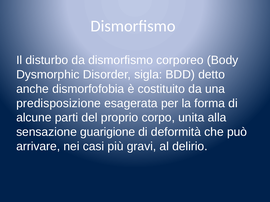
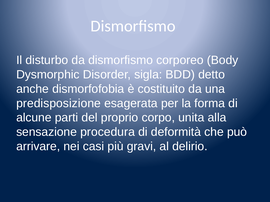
guarigione: guarigione -> procedura
